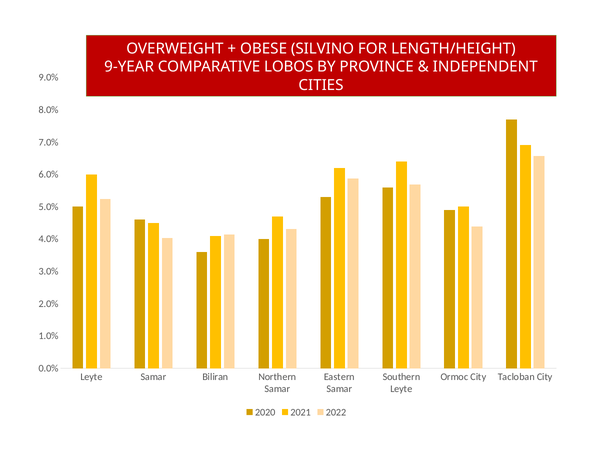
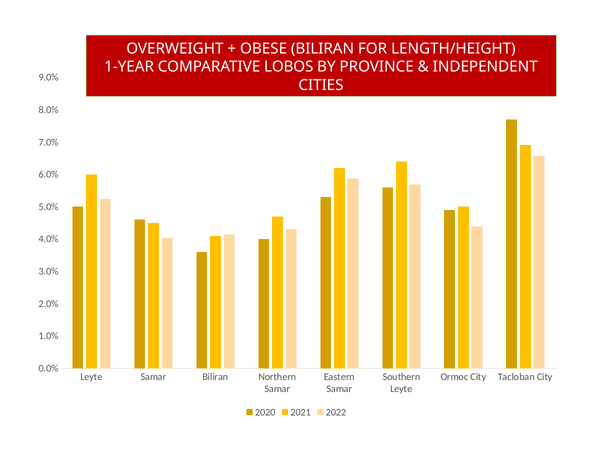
OBESE SILVINO: SILVINO -> BILIRAN
9-YEAR: 9-YEAR -> 1-YEAR
